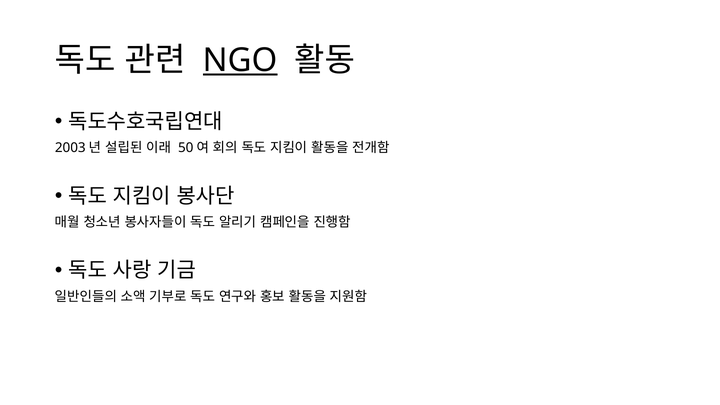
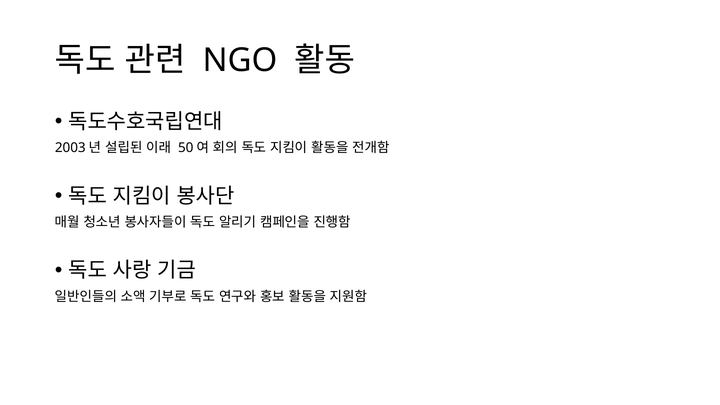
NGO underline: present -> none
